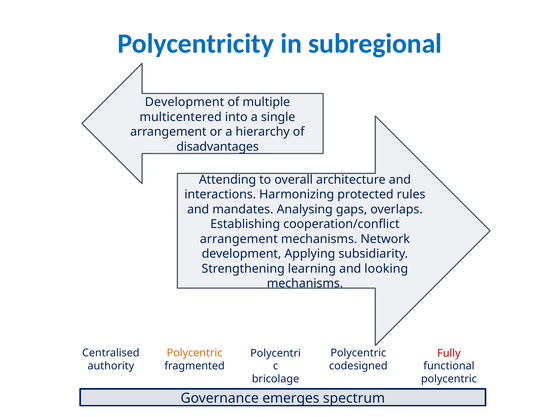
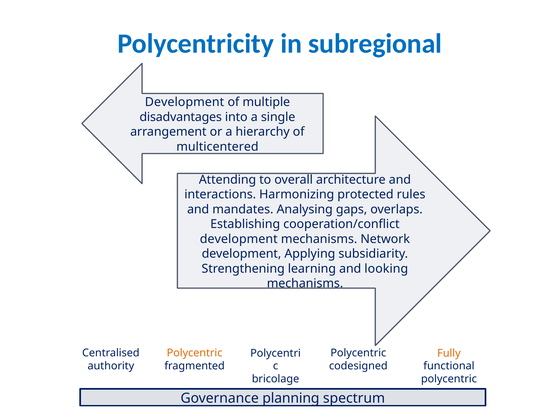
multicentered: multicentered -> disadvantages
disadvantages: disadvantages -> multicentered
arrangement at (239, 239): arrangement -> development
Fully colour: red -> orange
emerges: emerges -> planning
